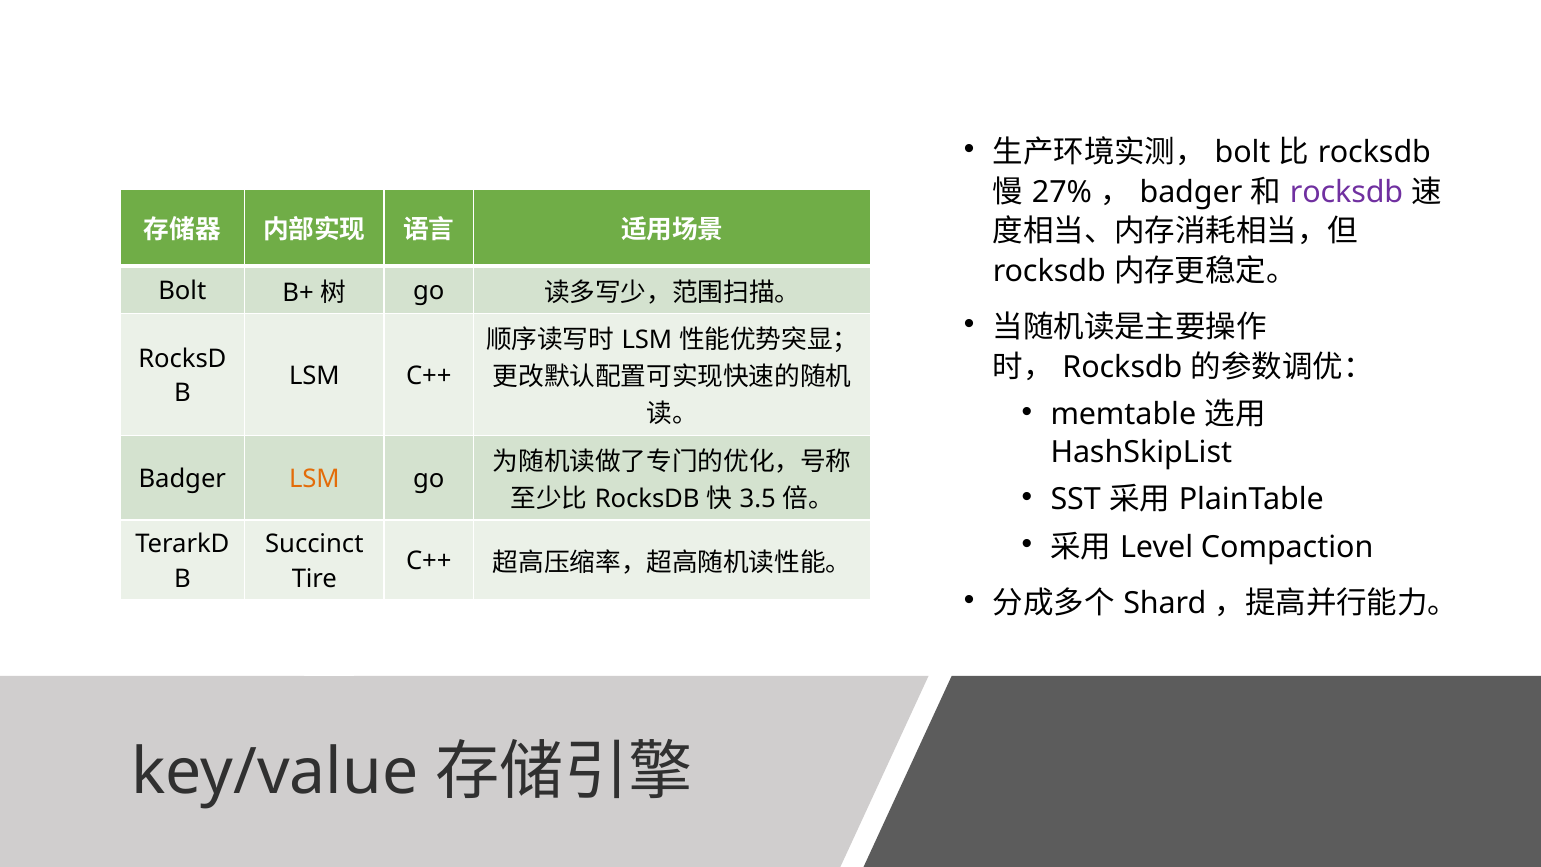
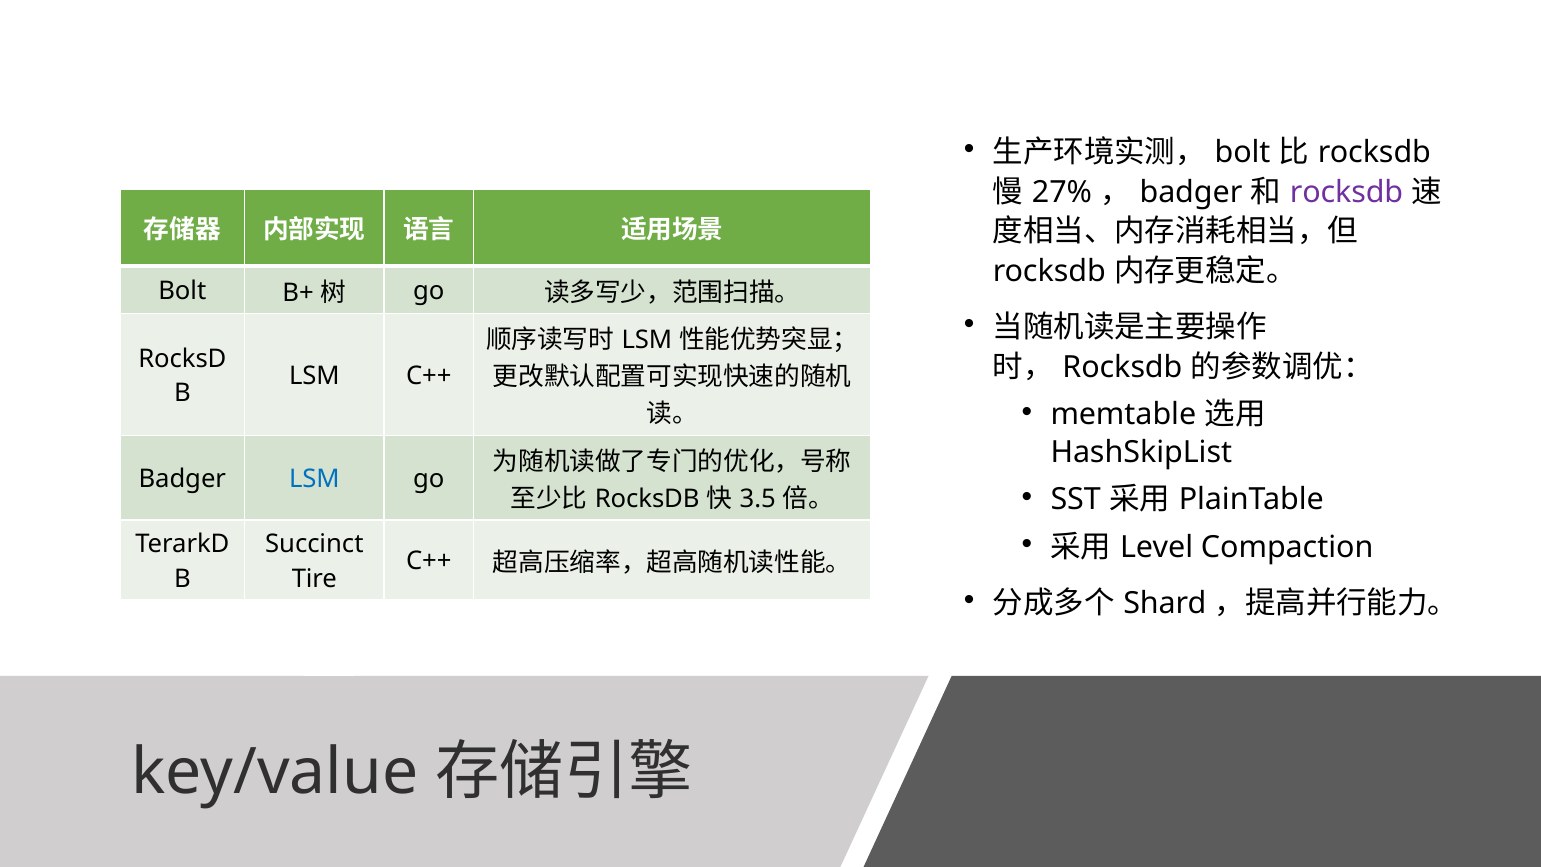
LSM at (314, 479) colour: orange -> blue
